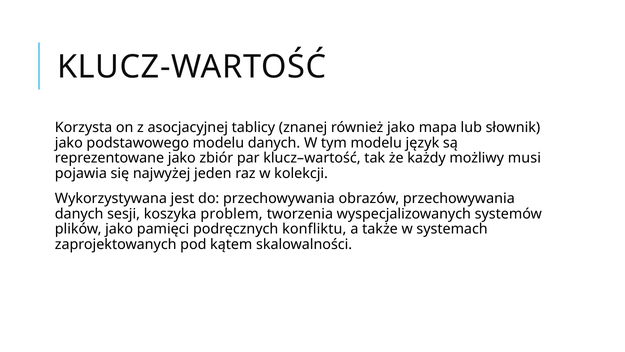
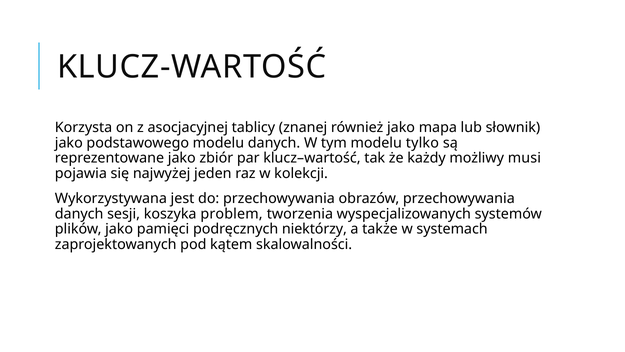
język: język -> tylko
konfliktu: konfliktu -> niektórzy
